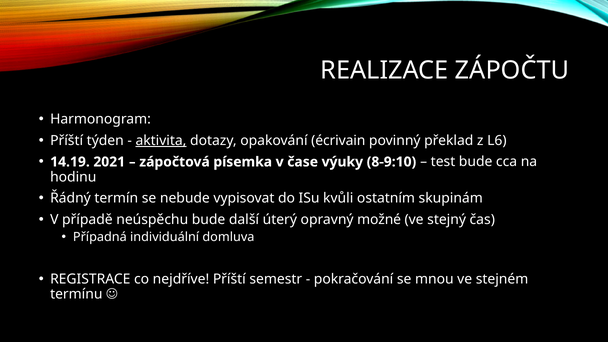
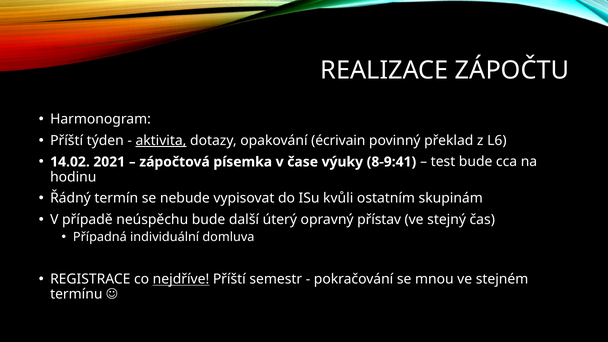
14.19: 14.19 -> 14.02
8-9:10: 8-9:10 -> 8-9:41
možné: možné -> přístav
nejdříve underline: none -> present
